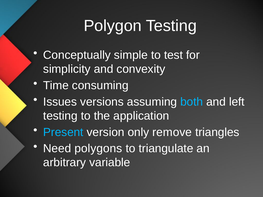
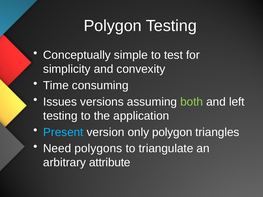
both colour: light blue -> light green
only remove: remove -> polygon
variable: variable -> attribute
